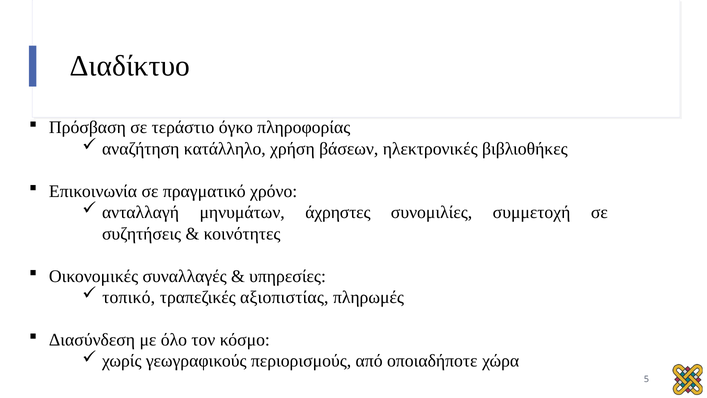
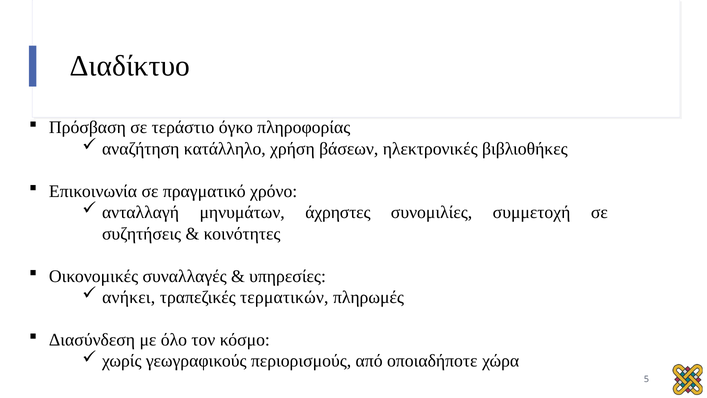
τοπικό: τοπικό -> ανήκει
αξιοπιστίας: αξιοπιστίας -> τερματικών
